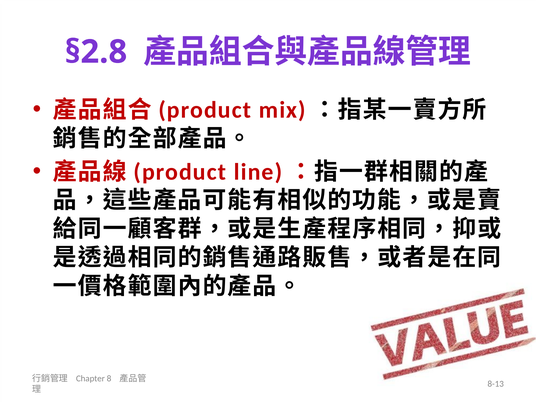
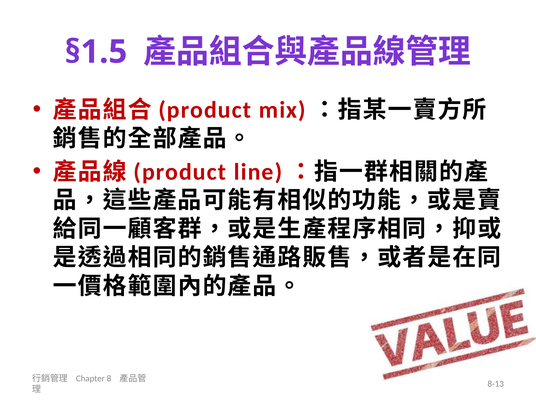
§2.8: §2.8 -> §1.5
